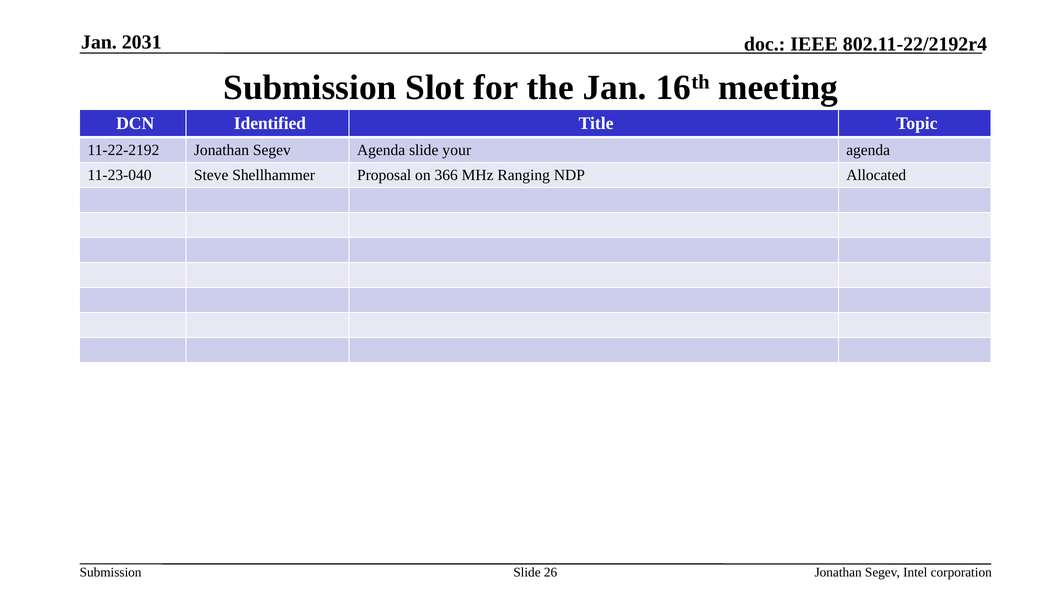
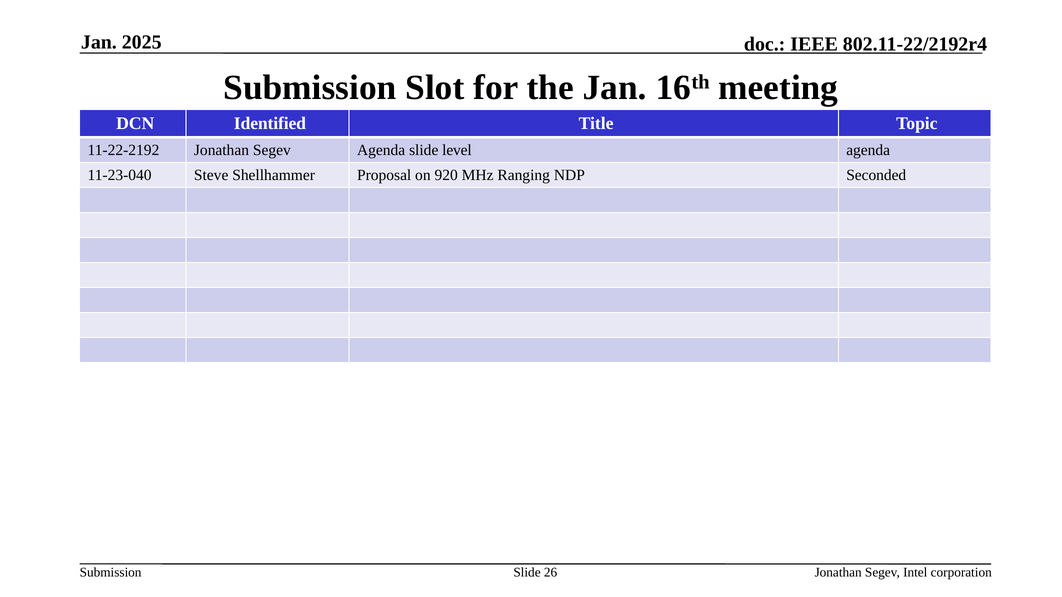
2031: 2031 -> 2025
your: your -> level
366: 366 -> 920
Allocated: Allocated -> Seconded
